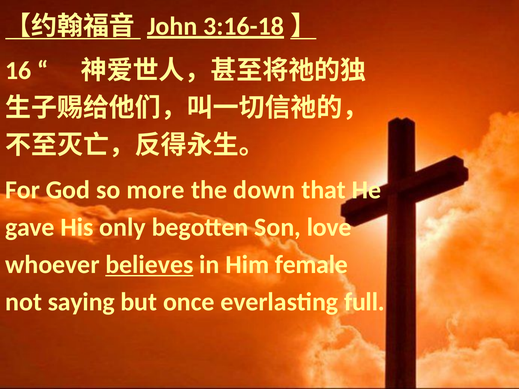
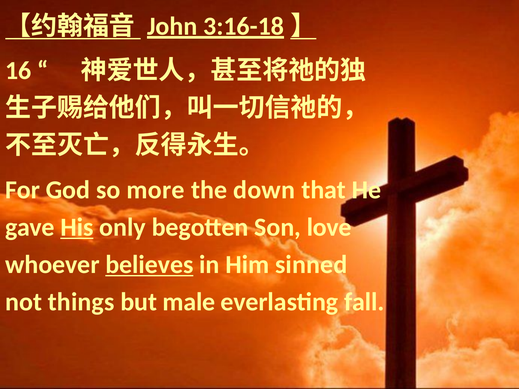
His underline: none -> present
female: female -> sinned
saying: saying -> things
once: once -> male
full: full -> fall
